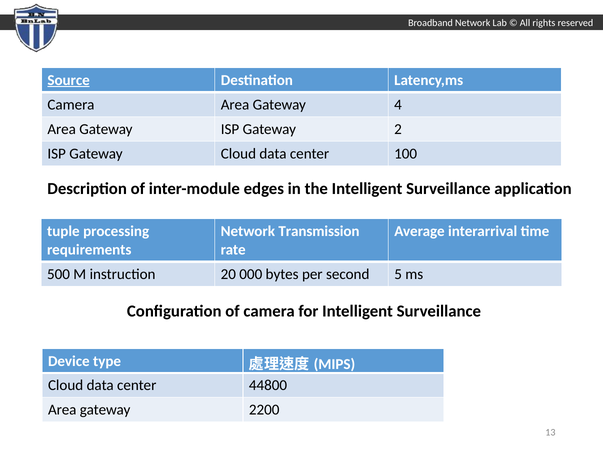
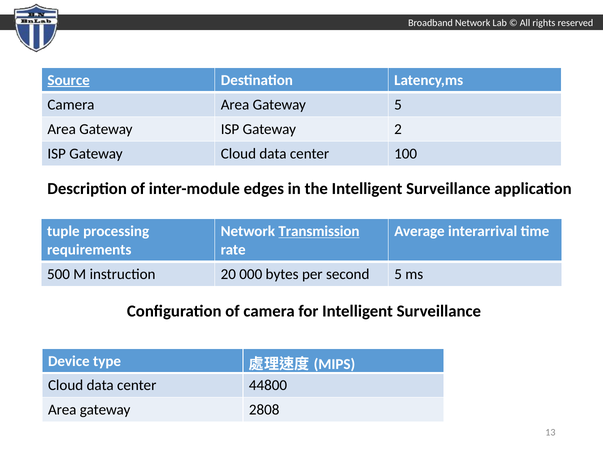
Gateway 4: 4 -> 5
Transmission underline: none -> present
2200: 2200 -> 2808
